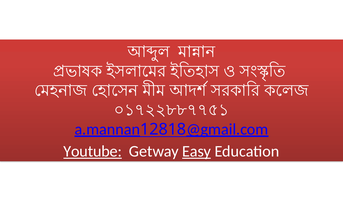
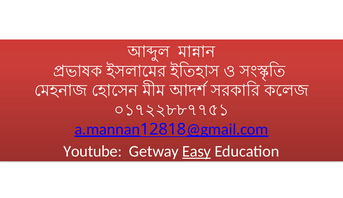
Youtube underline: present -> none
